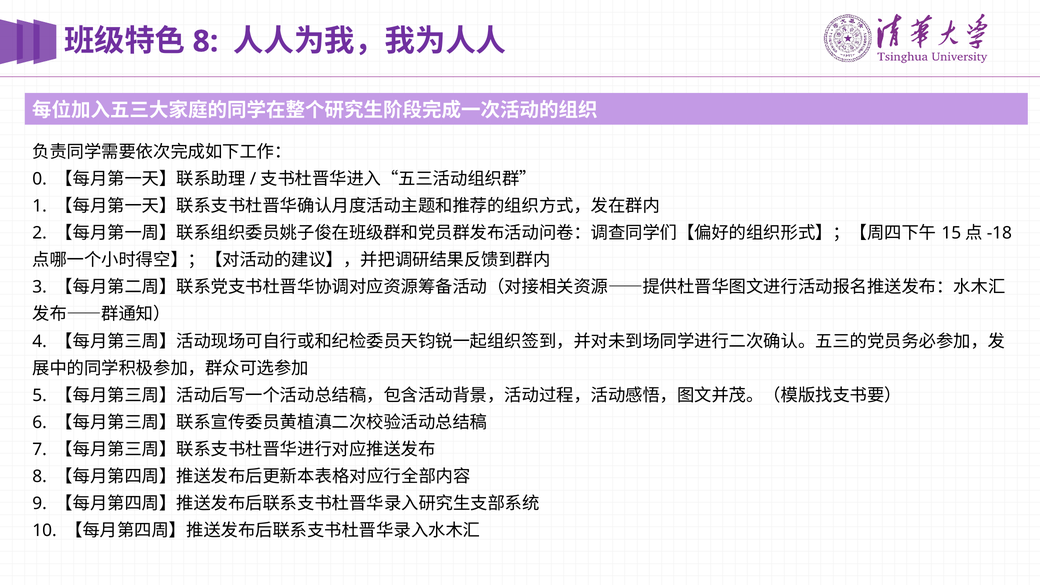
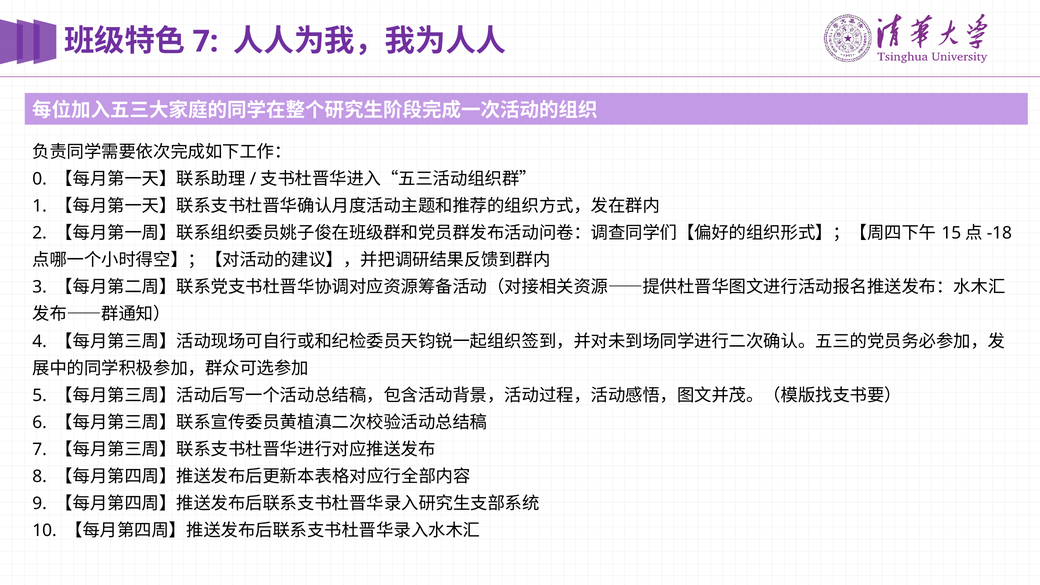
8 at (205, 41): 8 -> 7
